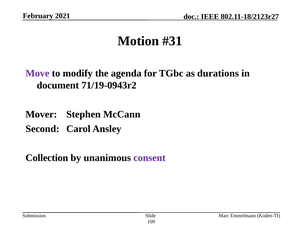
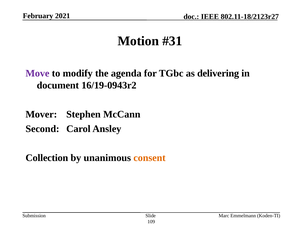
durations: durations -> delivering
71/19-0943r2: 71/19-0943r2 -> 16/19-0943r2
consent colour: purple -> orange
